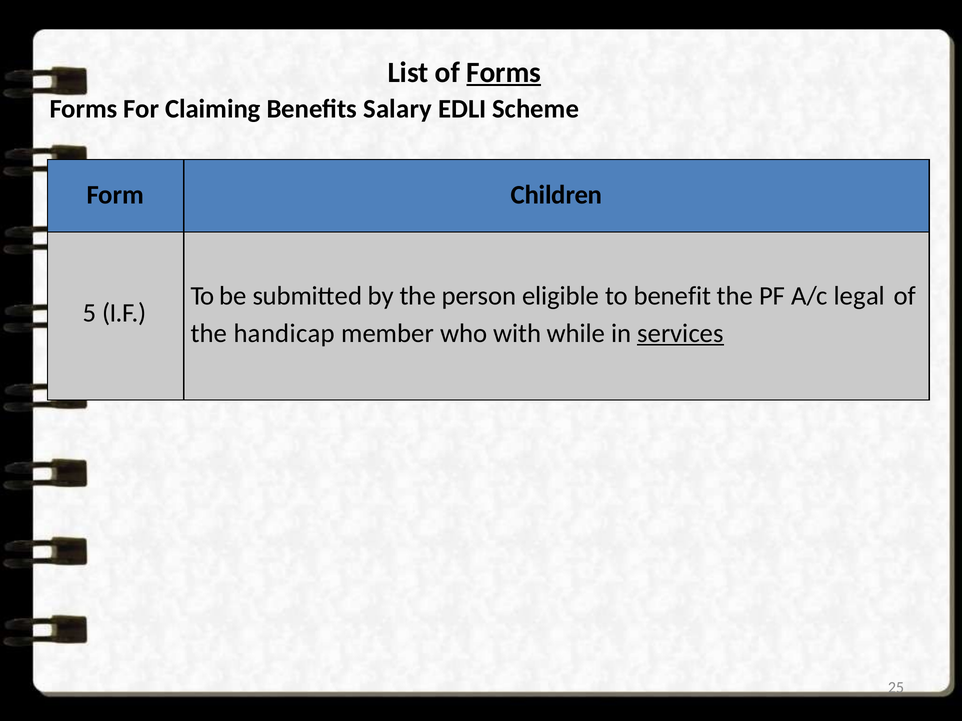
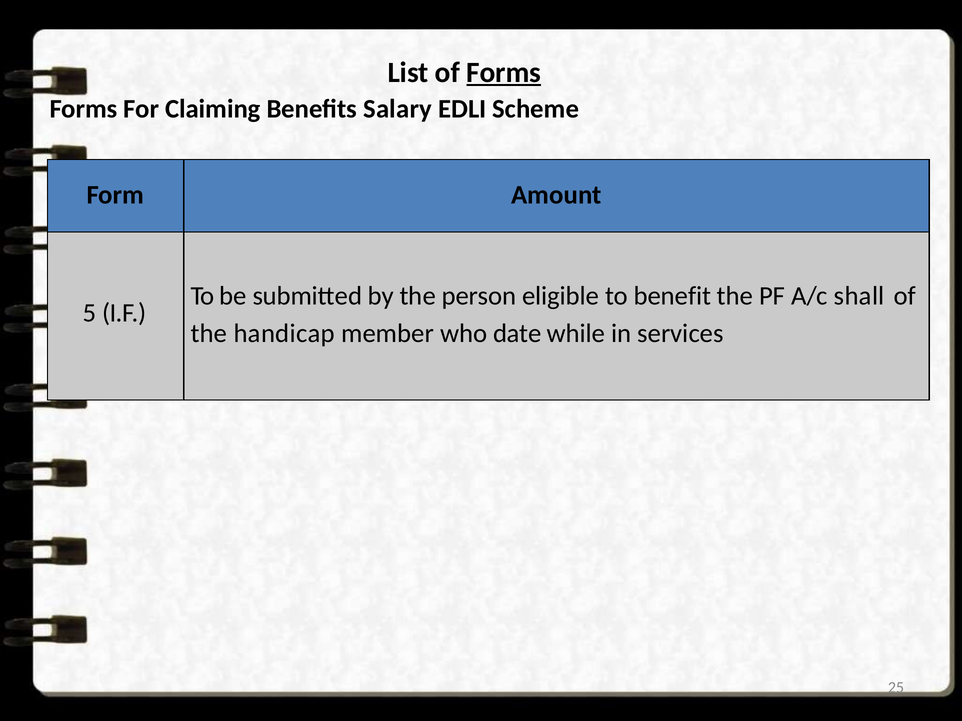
Children: Children -> Amount
legal: legal -> shall
with: with -> date
services underline: present -> none
